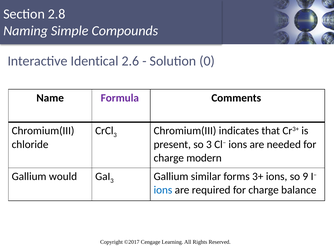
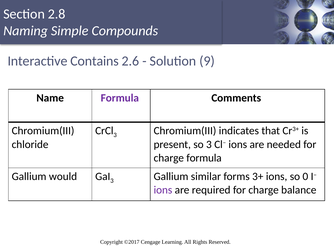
Identical: Identical -> Contains
0: 0 -> 9
charge modern: modern -> formula
9: 9 -> 0
ions at (163, 190) colour: blue -> purple
